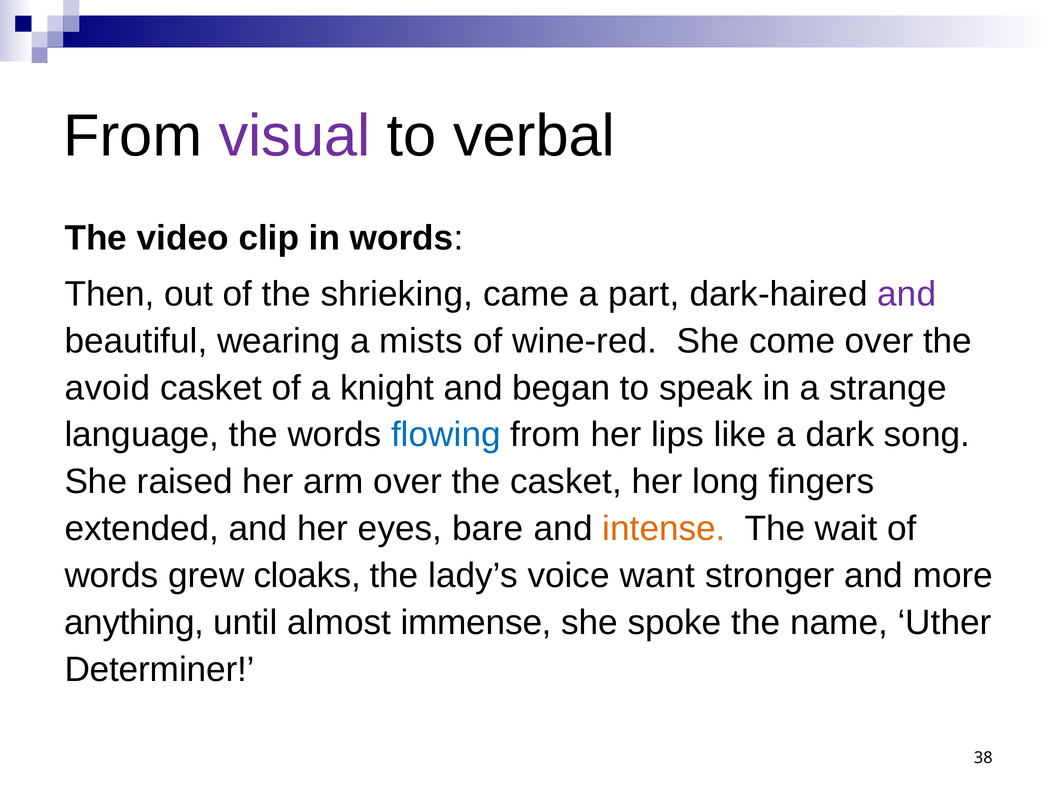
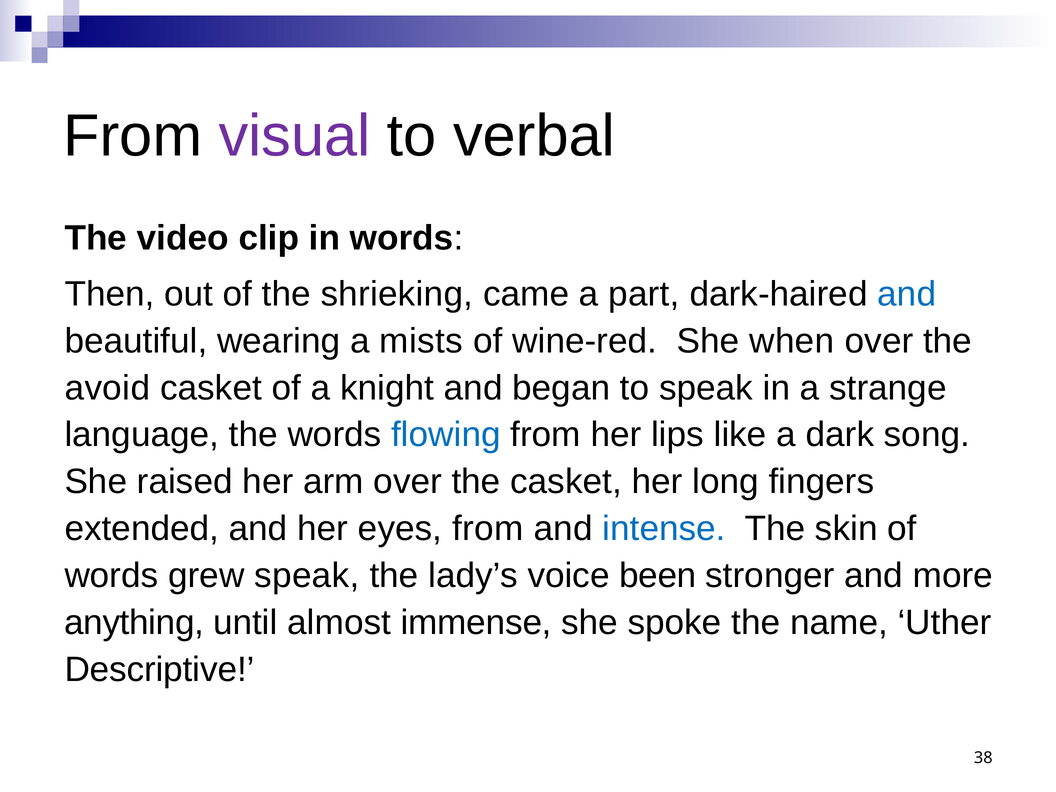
and at (907, 294) colour: purple -> blue
come: come -> when
eyes bare: bare -> from
intense colour: orange -> blue
wait: wait -> skin
grew cloaks: cloaks -> speak
want: want -> been
Determiner: Determiner -> Descriptive
